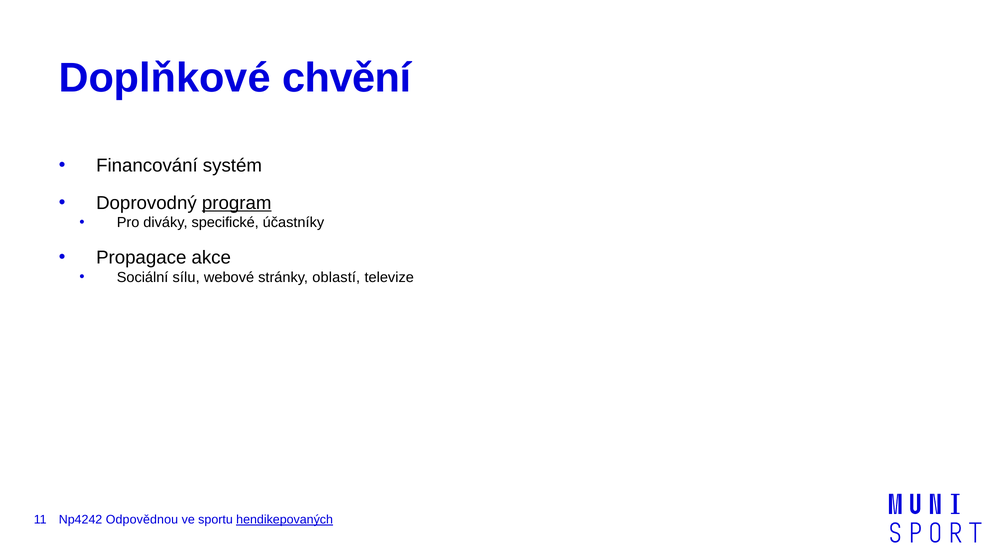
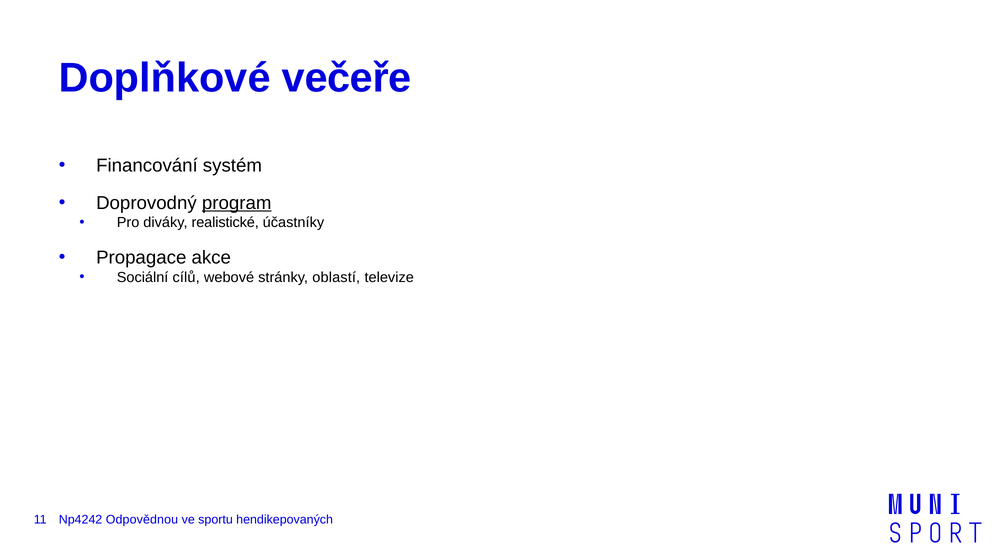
chvění: chvění -> večeře
specifické: specifické -> realistické
sílu: sílu -> cílů
hendikepovaných underline: present -> none
